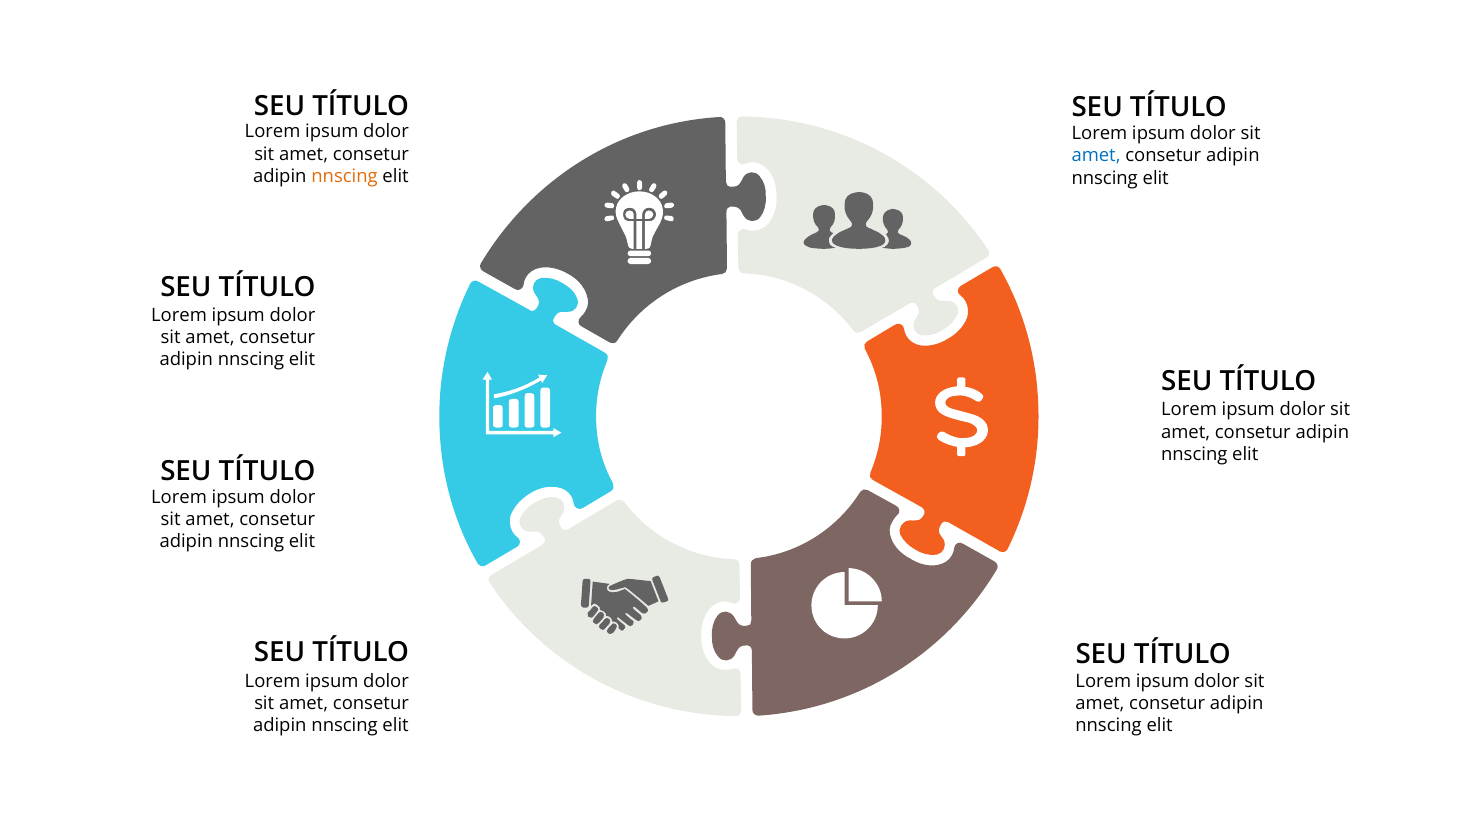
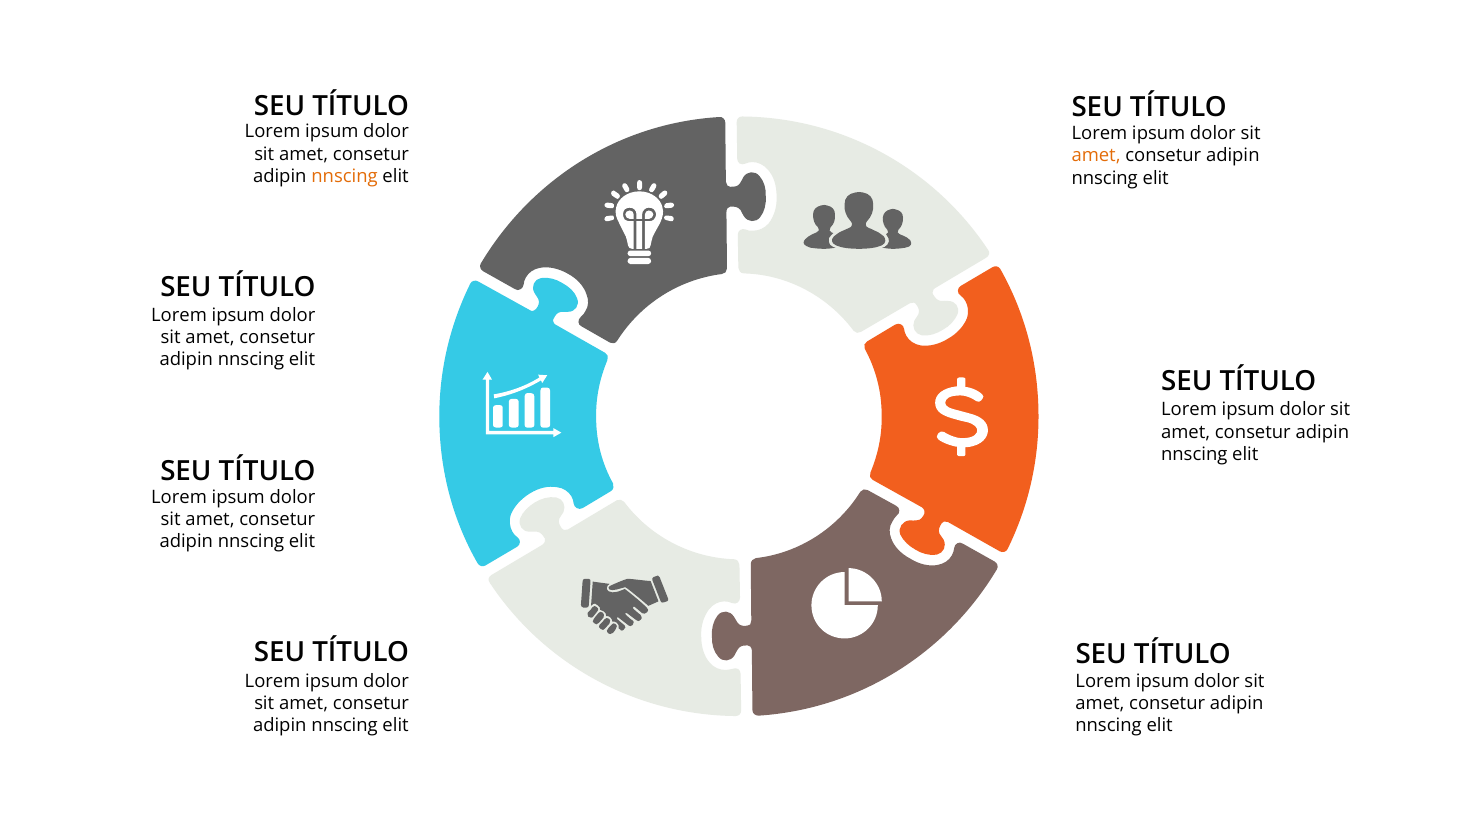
amet at (1096, 156) colour: blue -> orange
